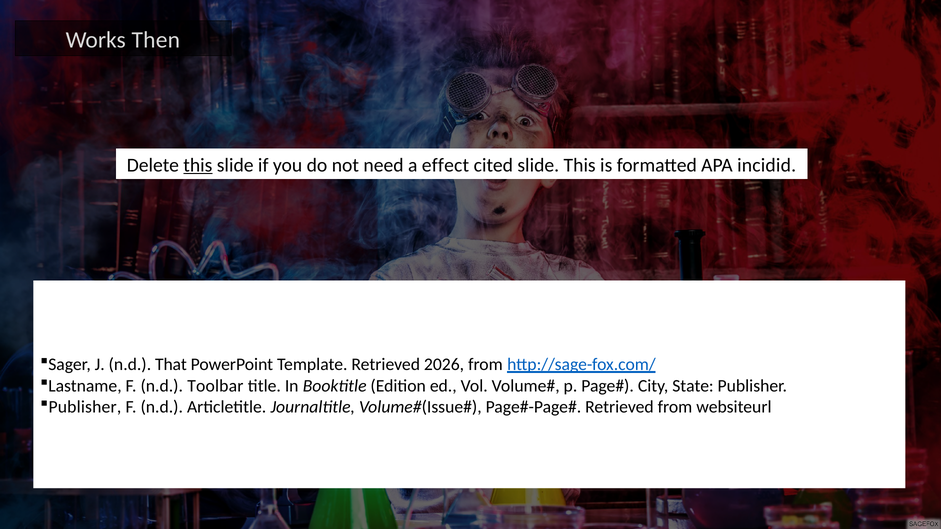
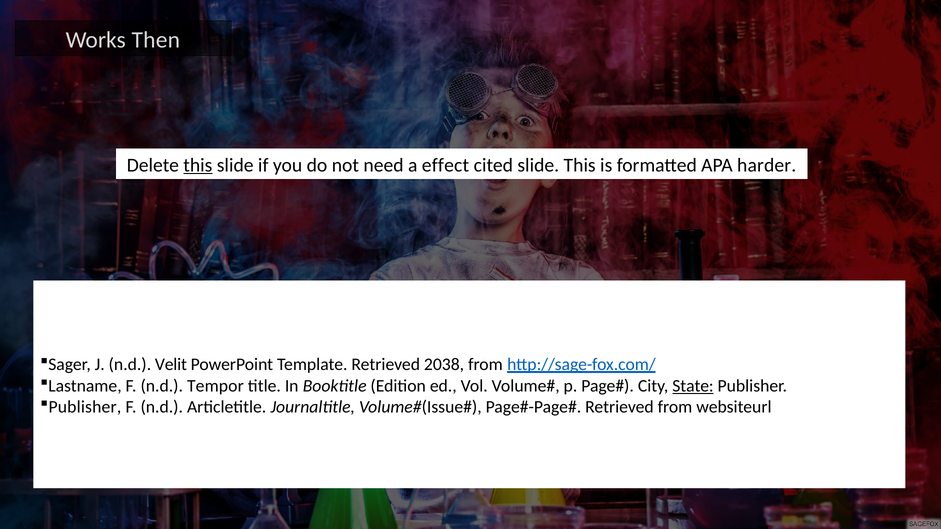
incidid: incidid -> harder
That: That -> Velit
2026: 2026 -> 2038
Toolbar: Toolbar -> Tempor
State underline: none -> present
